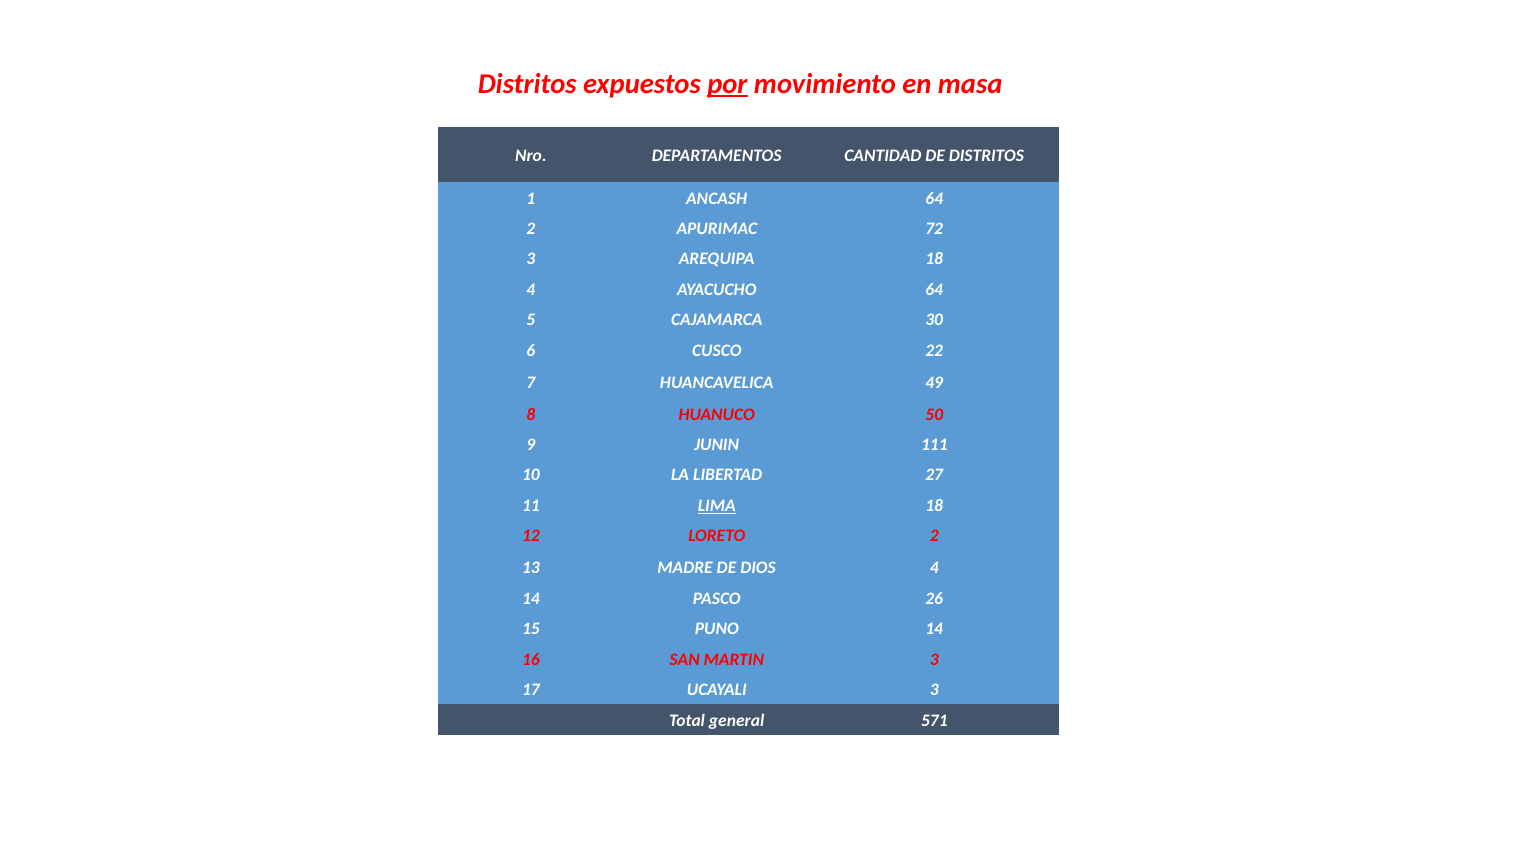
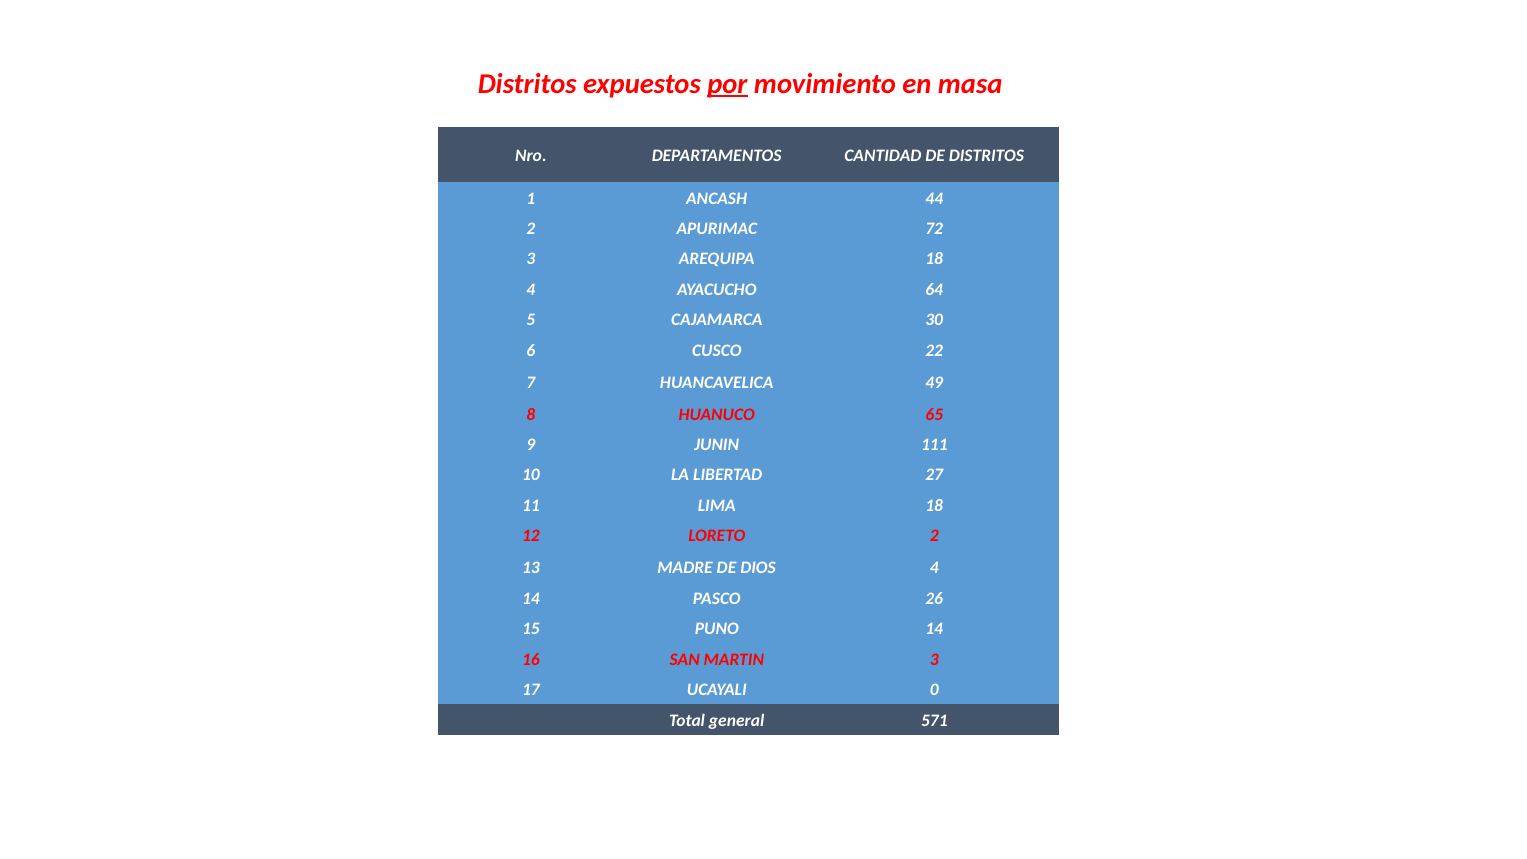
ANCASH 64: 64 -> 44
50: 50 -> 65
LIMA underline: present -> none
UCAYALI 3: 3 -> 0
